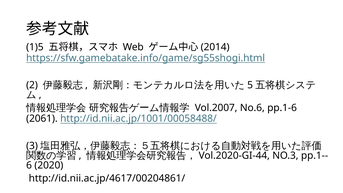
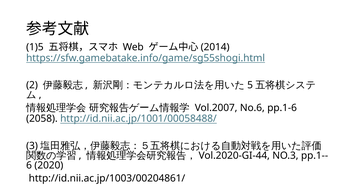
2061: 2061 -> 2058
http://id.nii.ac.jp/4617/00204861/: http://id.nii.ac.jp/4617/00204861/ -> http://id.nii.ac.jp/1003/00204861/
